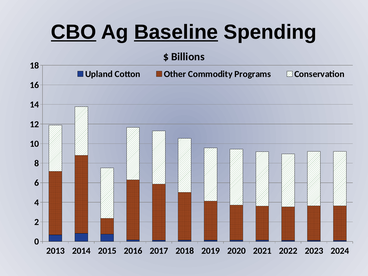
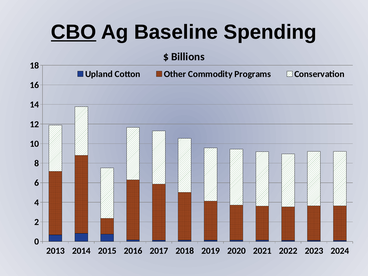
Baseline underline: present -> none
